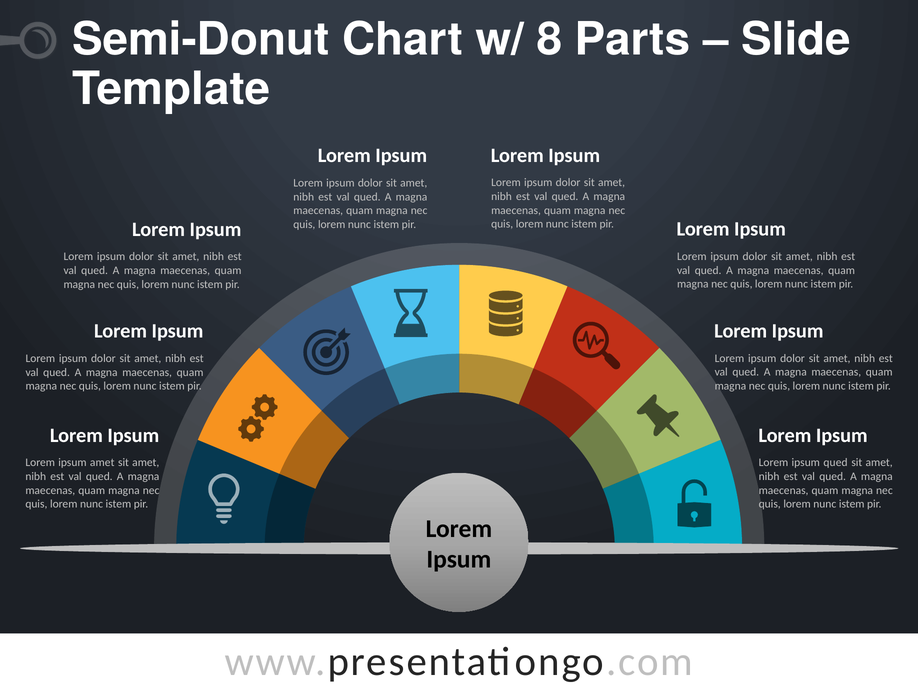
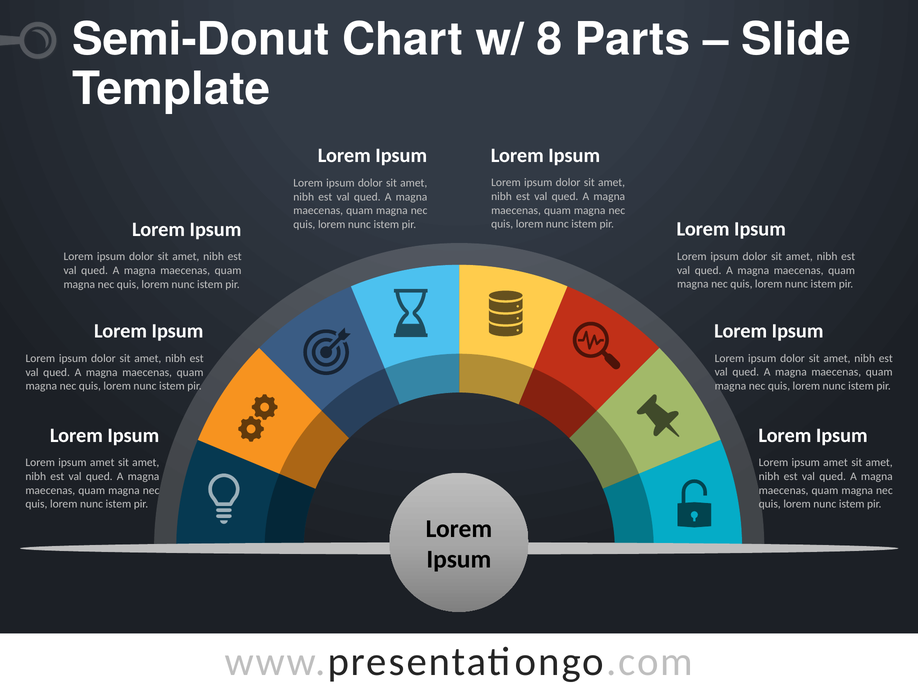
qued at (836, 462): qued -> amet
